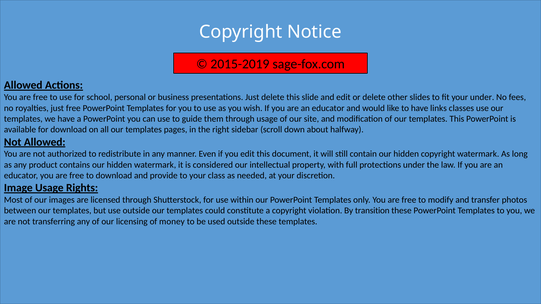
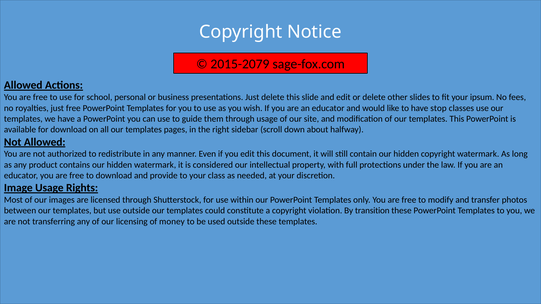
2015-2019: 2015-2019 -> 2015-2079
your under: under -> ipsum
links: links -> stop
